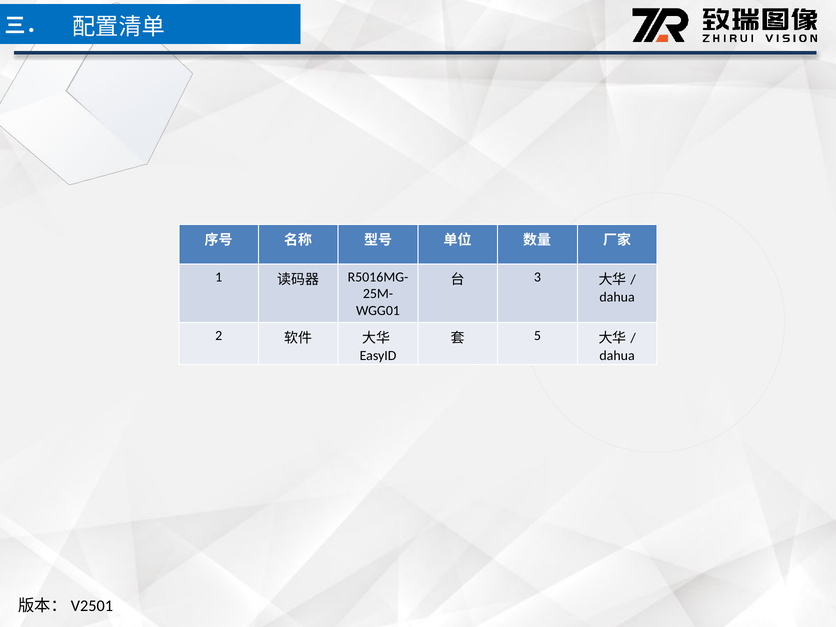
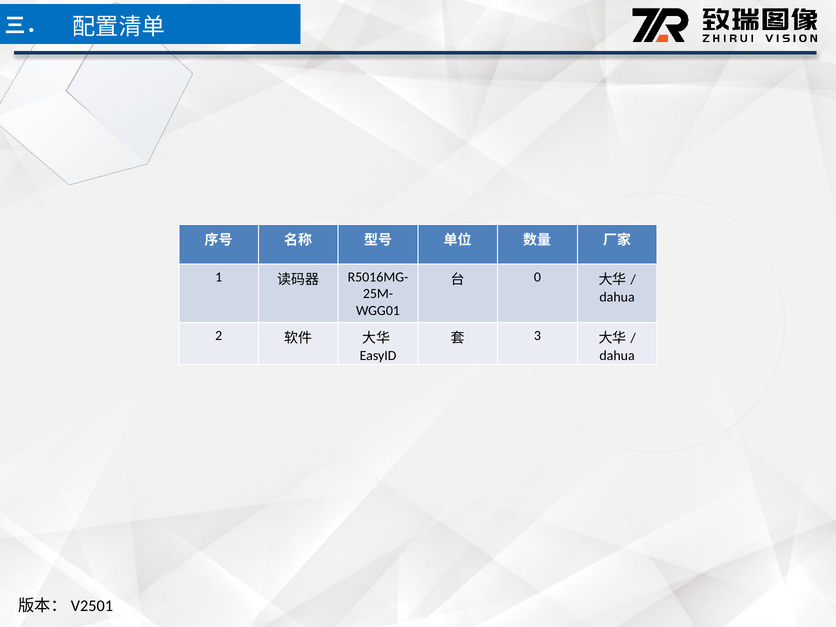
3: 3 -> 0
5: 5 -> 3
